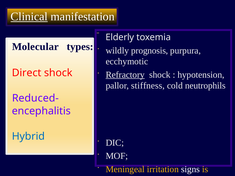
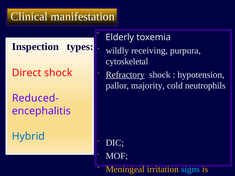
Clinical underline: present -> none
Molecular: Molecular -> Inspection
prognosis: prognosis -> receiving
ecchymotic: ecchymotic -> cytoskeletal
stiffness: stiffness -> majority
signs colour: white -> light blue
